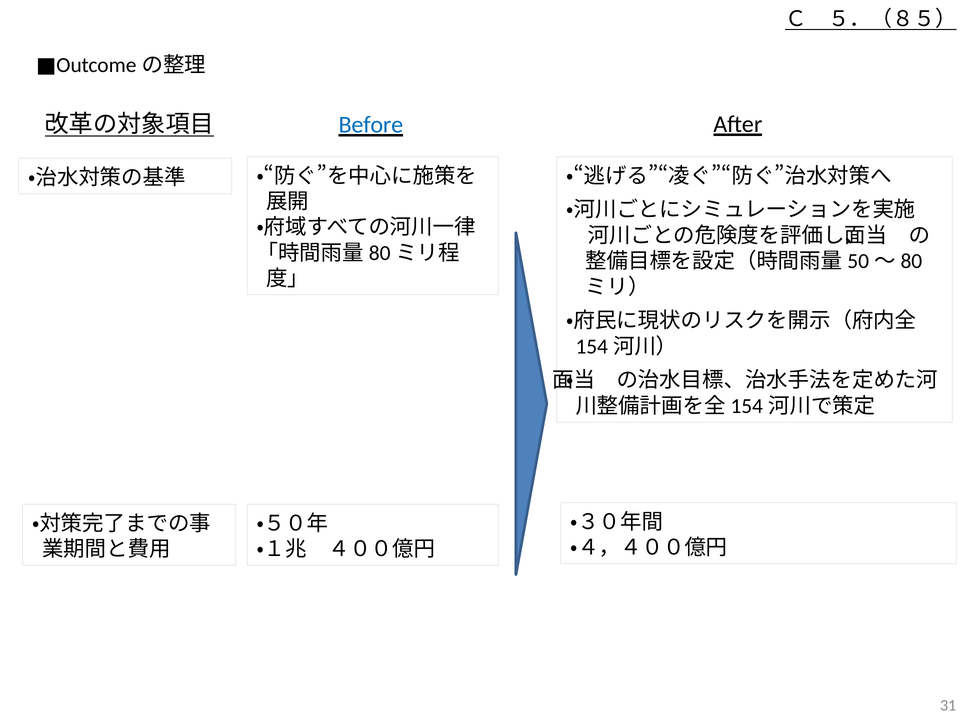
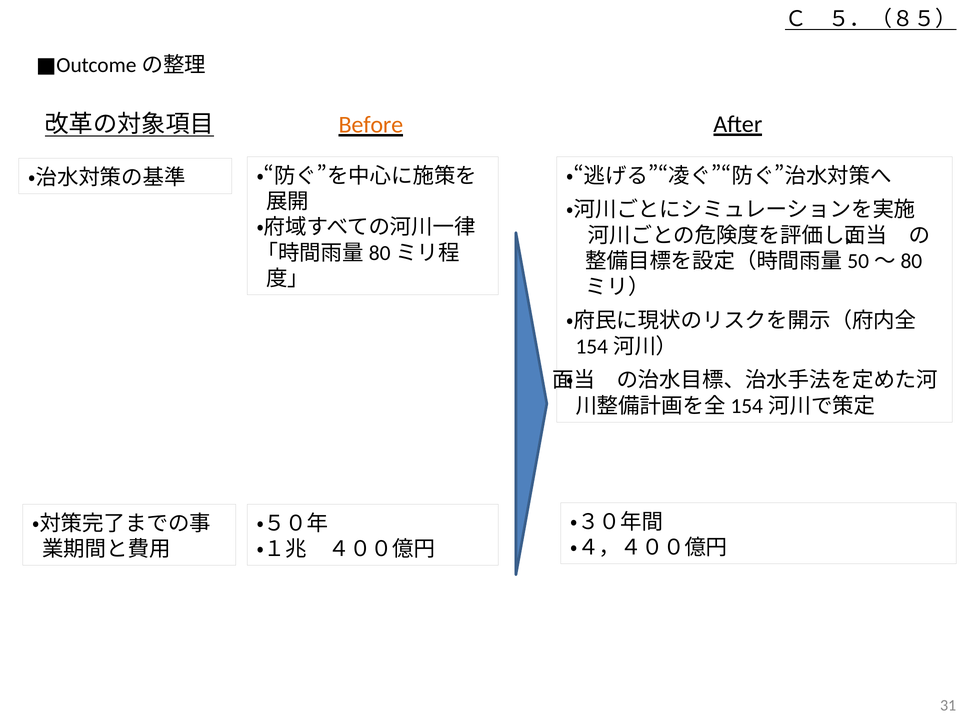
Before colour: blue -> orange
